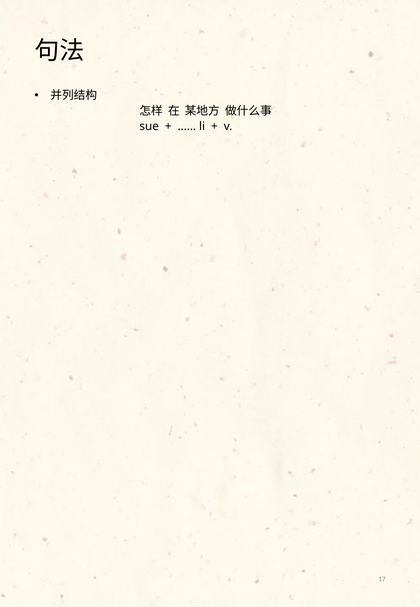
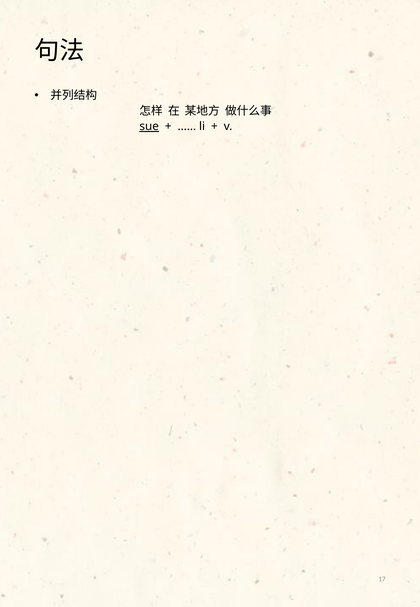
sue underline: none -> present
